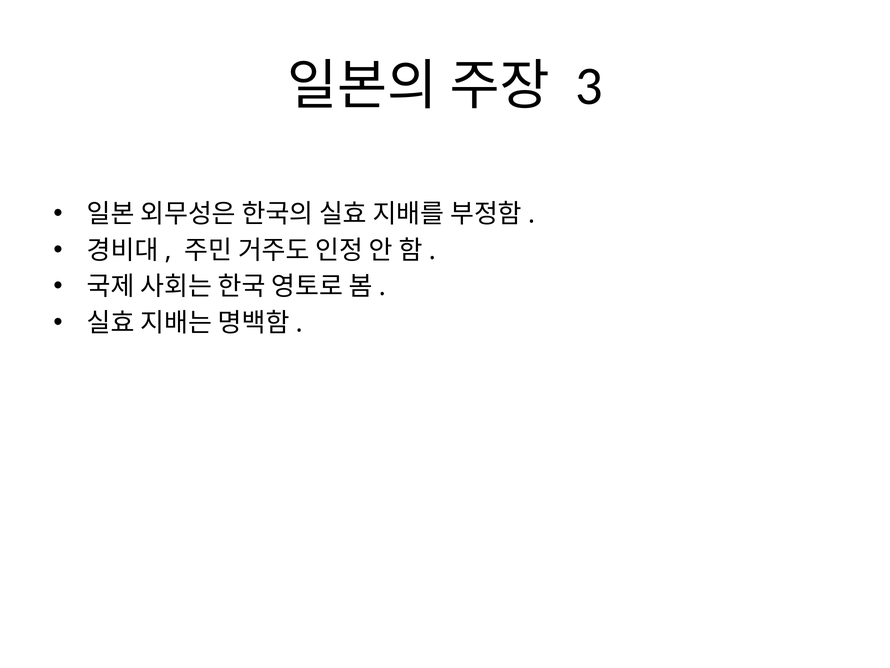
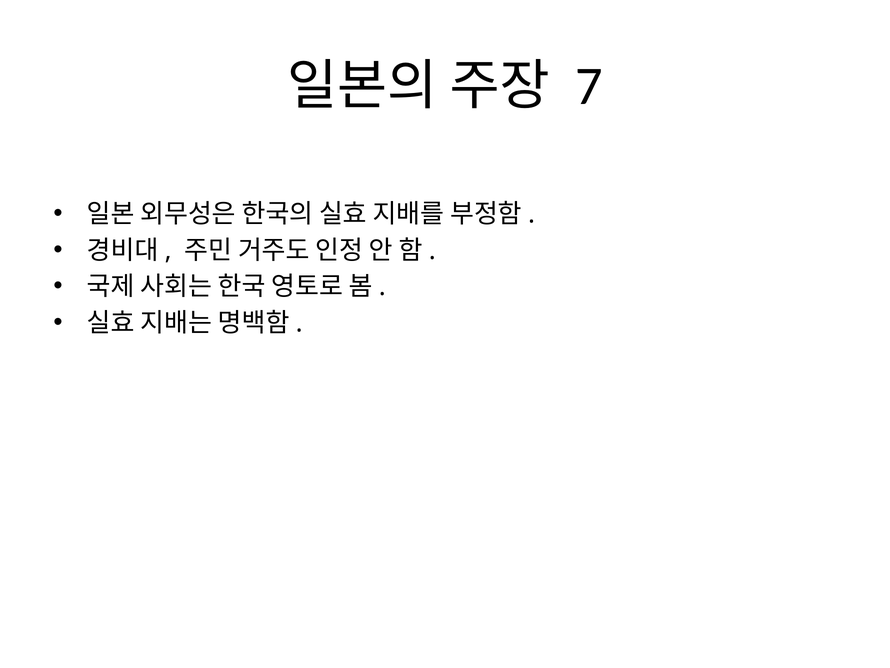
3: 3 -> 7
